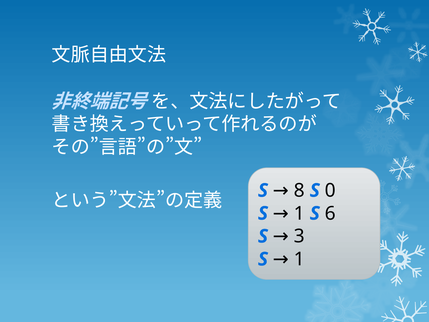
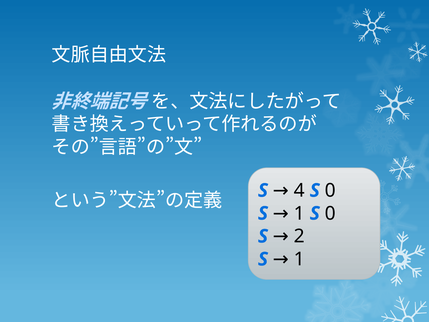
8: 8 -> 4
6 at (330, 213): 6 -> 0
3: 3 -> 2
